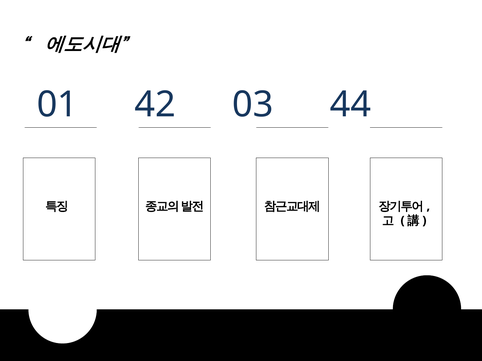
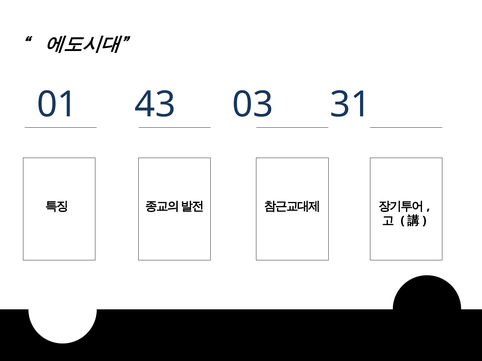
42: 42 -> 43
44: 44 -> 31
